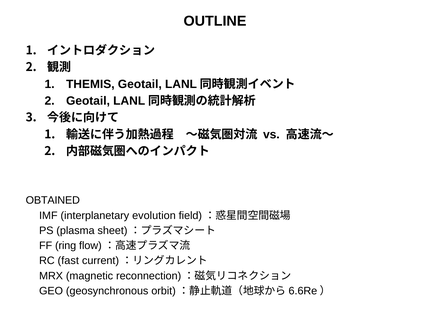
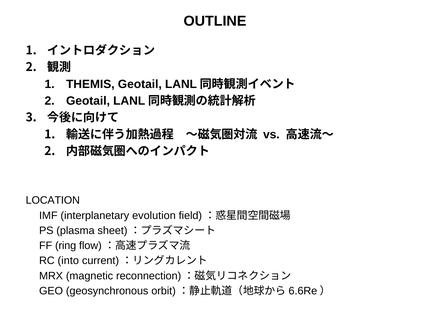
OBTAINED: OBTAINED -> LOCATION
fast: fast -> into
